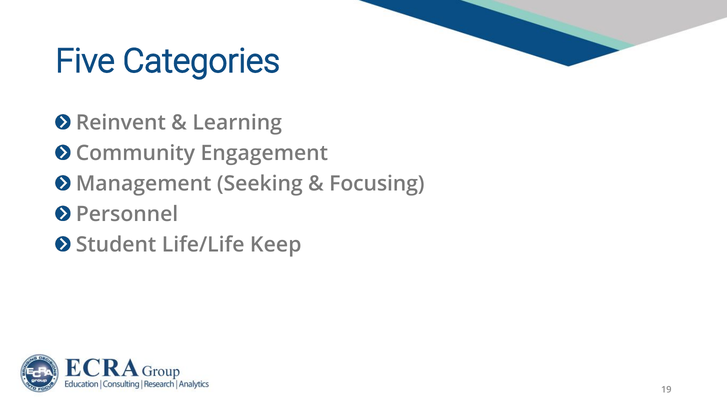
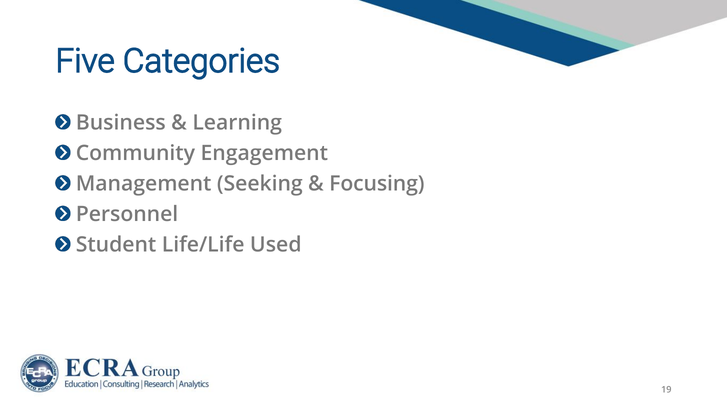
Reinvent: Reinvent -> Business
Keep: Keep -> Used
